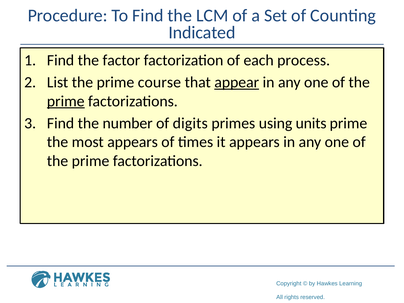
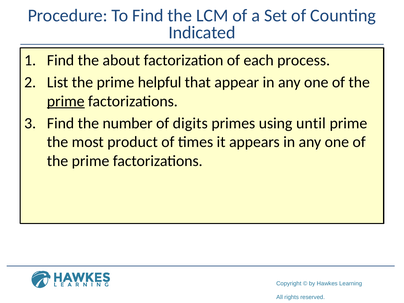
factor: factor -> about
course: course -> helpful
appear underline: present -> none
units: units -> until
most appears: appears -> product
